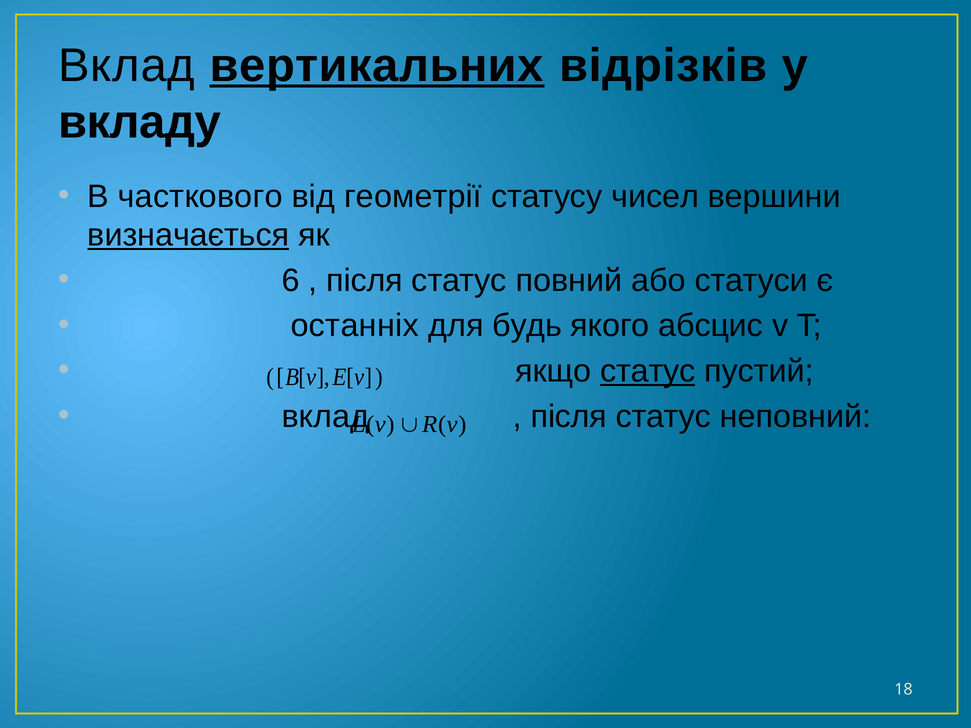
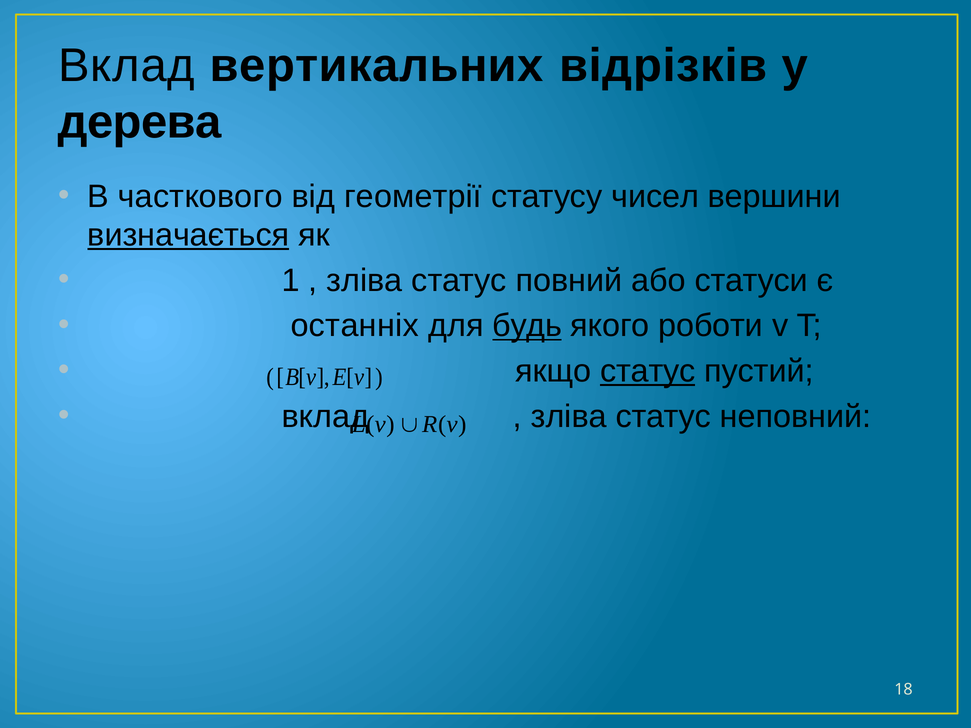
вертикальних underline: present -> none
вкладу: вкладу -> дерева
6: 6 -> 1
після at (365, 281): після -> зліва
будь underline: none -> present
абсцис: абсцис -> роботи
після at (569, 417): після -> зліва
